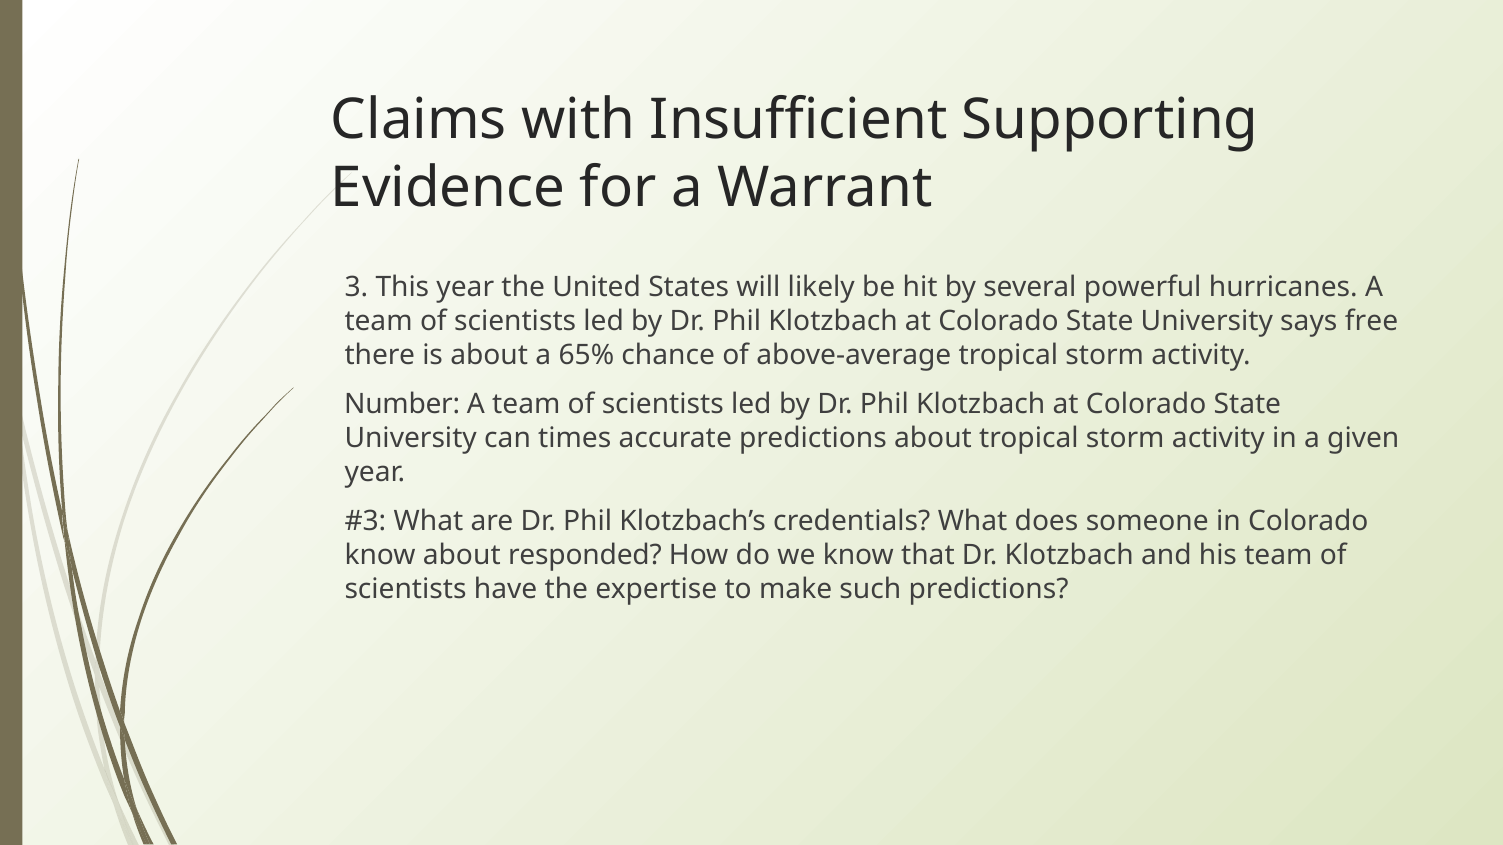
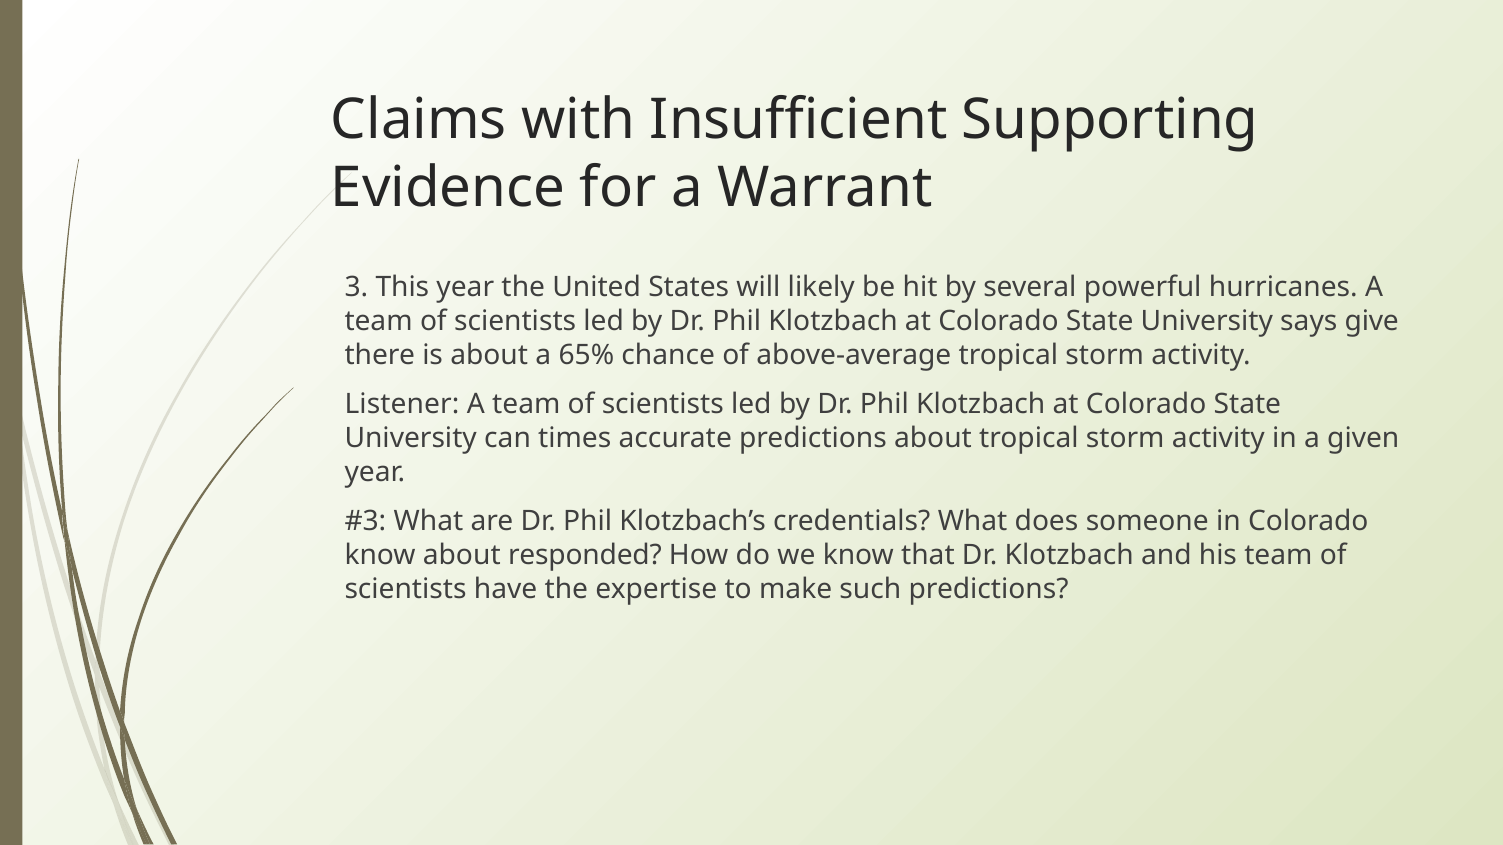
free: free -> give
Number: Number -> Listener
